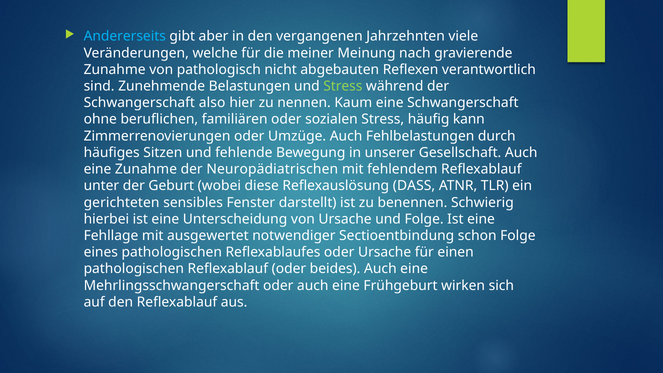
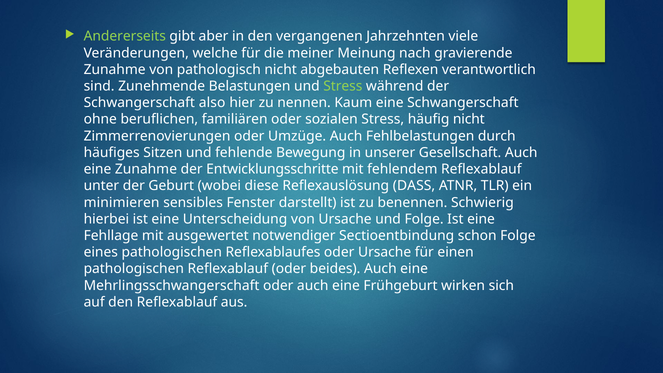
Andererseits colour: light blue -> light green
häufig kann: kann -> nicht
Neuropädiatrischen: Neuropädiatrischen -> Entwicklungsschritte
gerichteten: gerichteten -> minimieren
